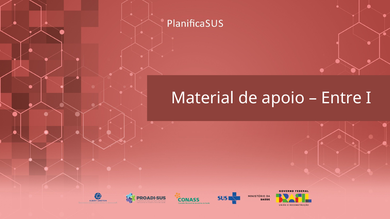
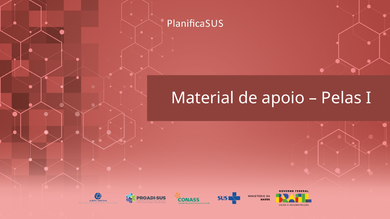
Entre: Entre -> Pelas
